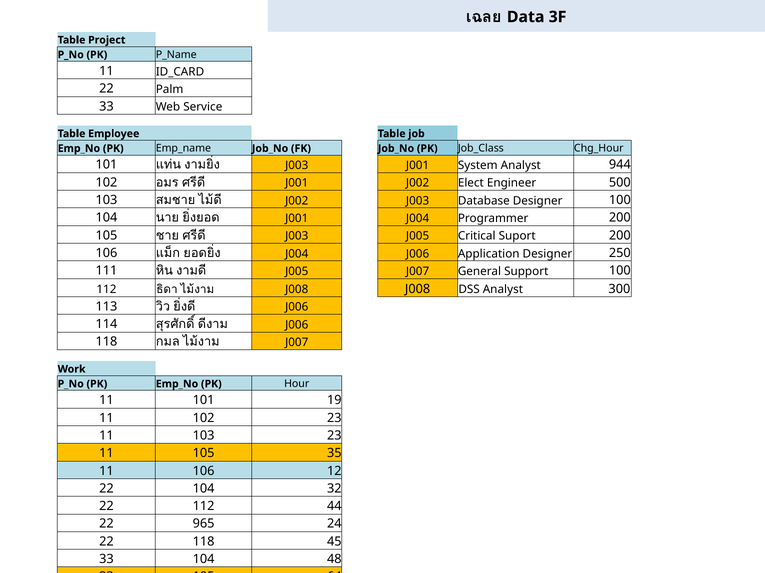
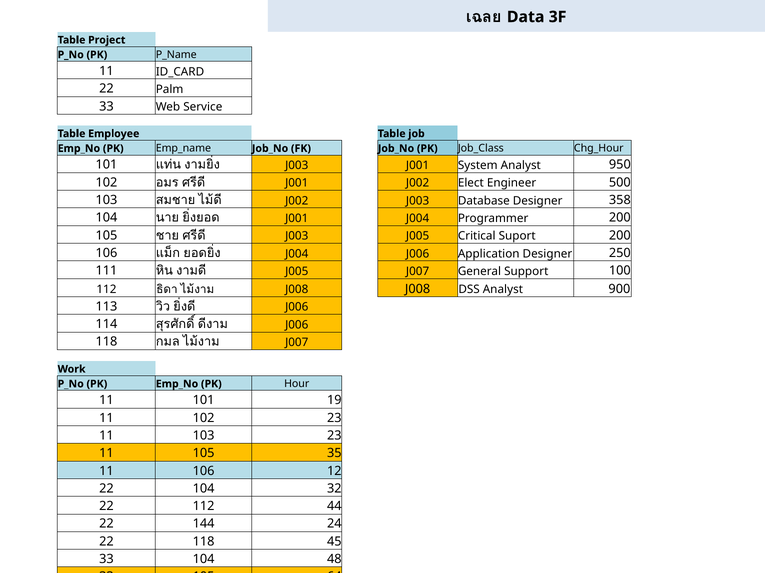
944: 944 -> 950
Designer 100: 100 -> 358
300: 300 -> 900
965: 965 -> 144
